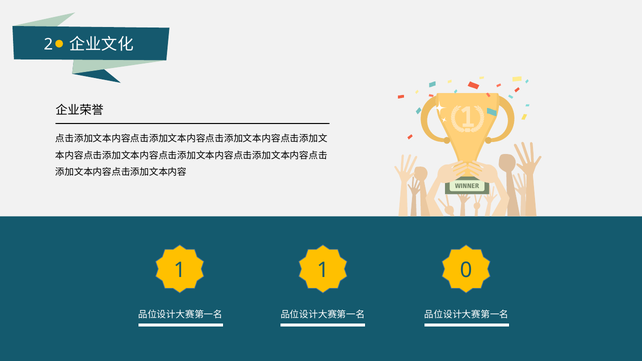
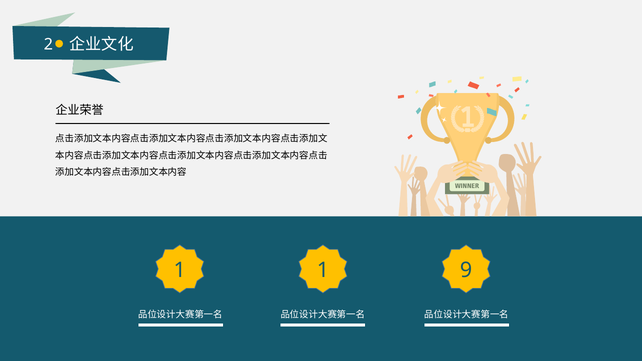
0: 0 -> 9
